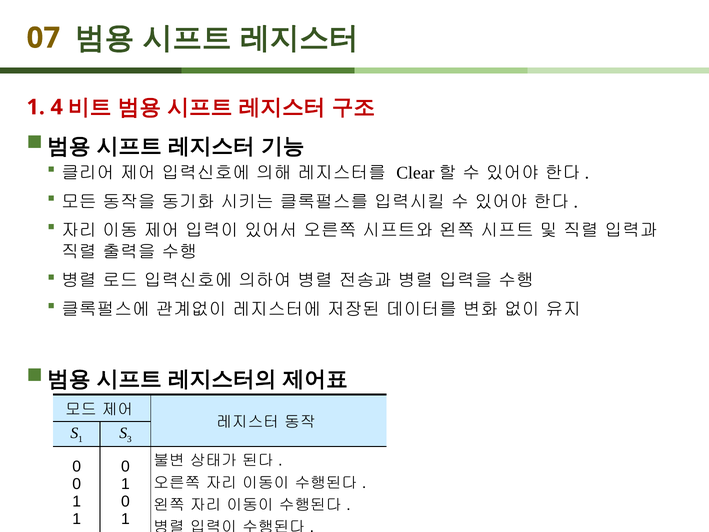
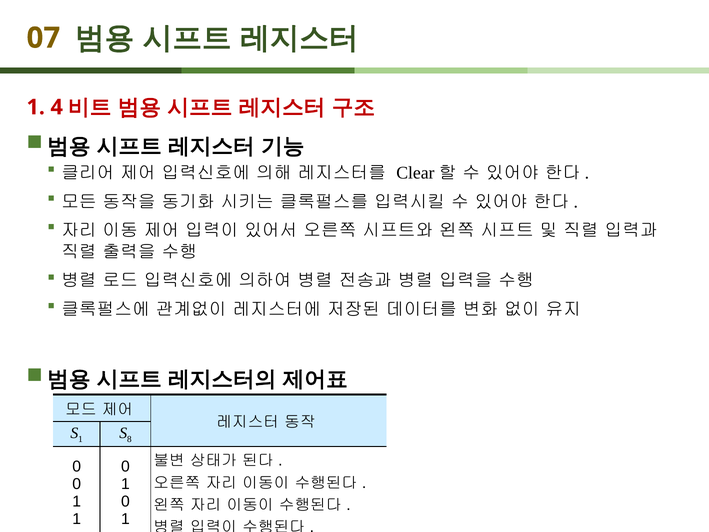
3: 3 -> 8
